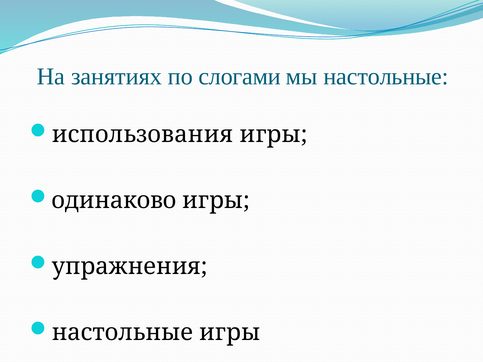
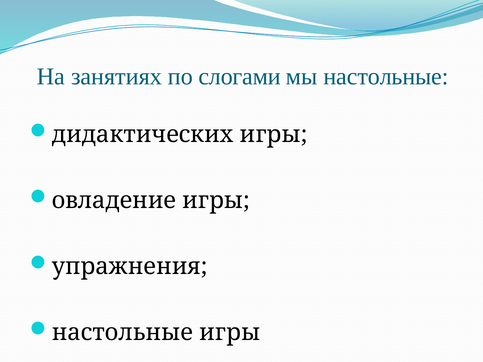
использования: использования -> дидактических
одинаково: одинаково -> овладение
